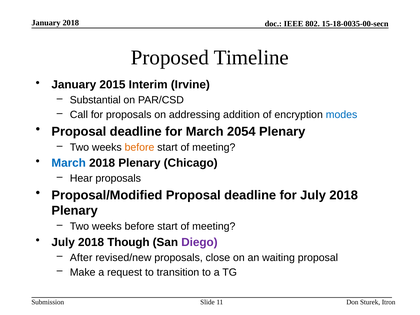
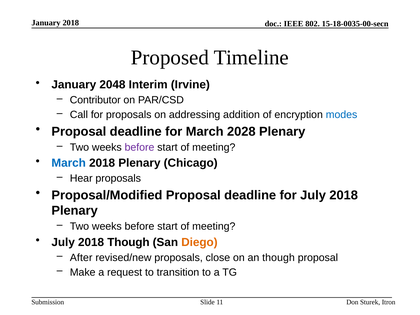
2015: 2015 -> 2048
Substantial: Substantial -> Contributor
2054: 2054 -> 2028
before at (140, 147) colour: orange -> purple
Diego colour: purple -> orange
an waiting: waiting -> though
